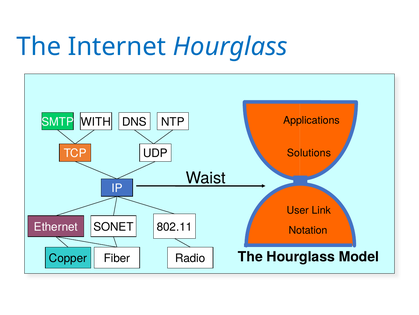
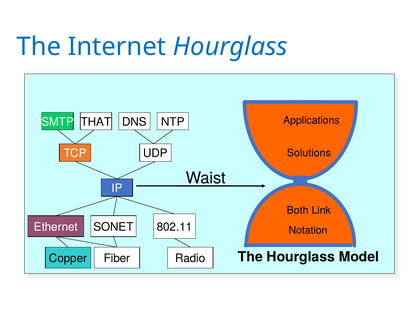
WITH: WITH -> THAT
User: User -> Both
